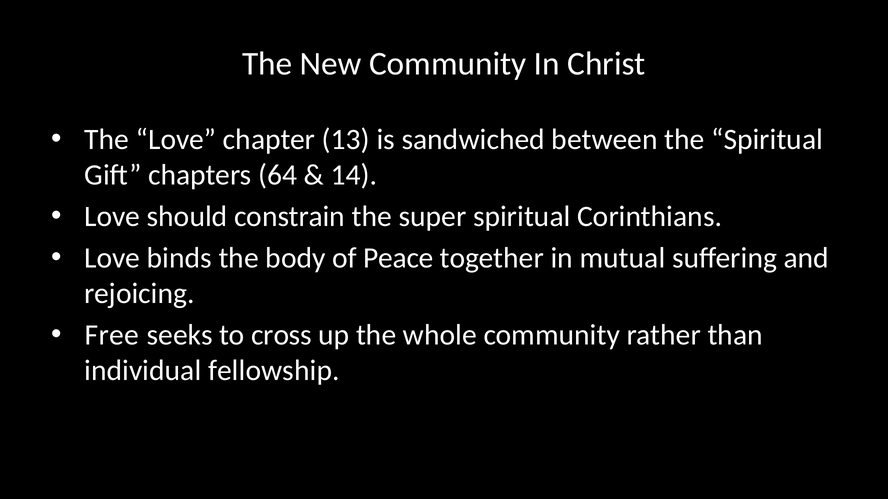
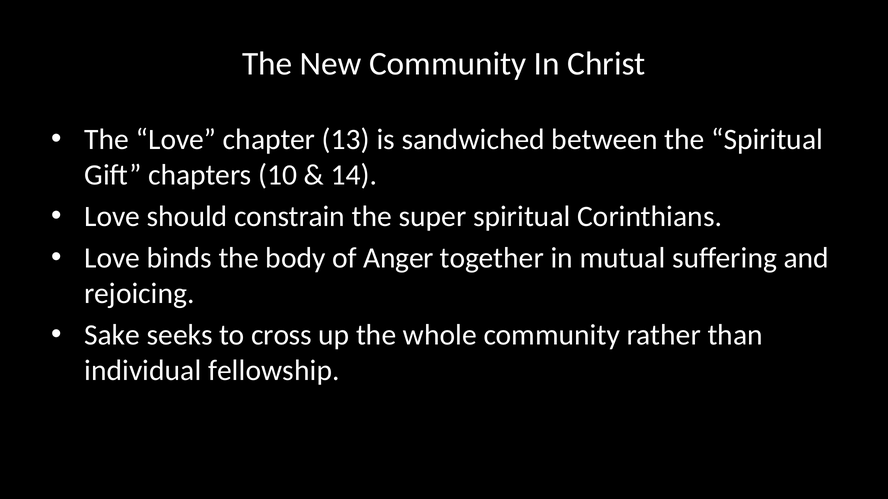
64: 64 -> 10
Peace: Peace -> Anger
Free: Free -> Sake
